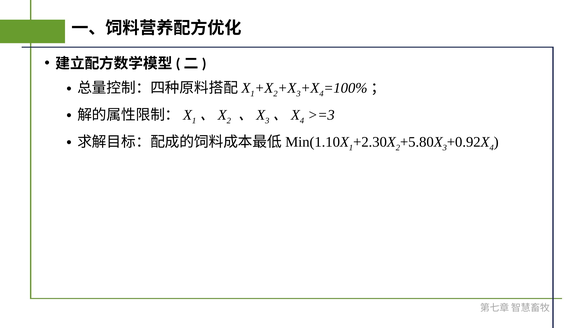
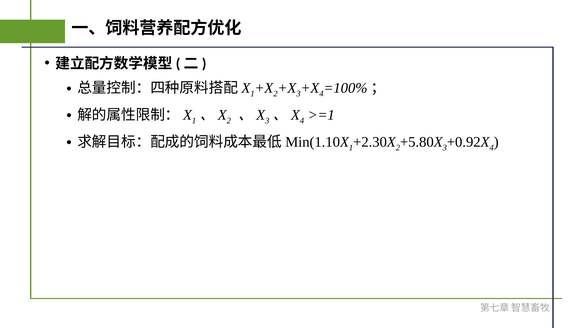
>=3: >=3 -> >=1
